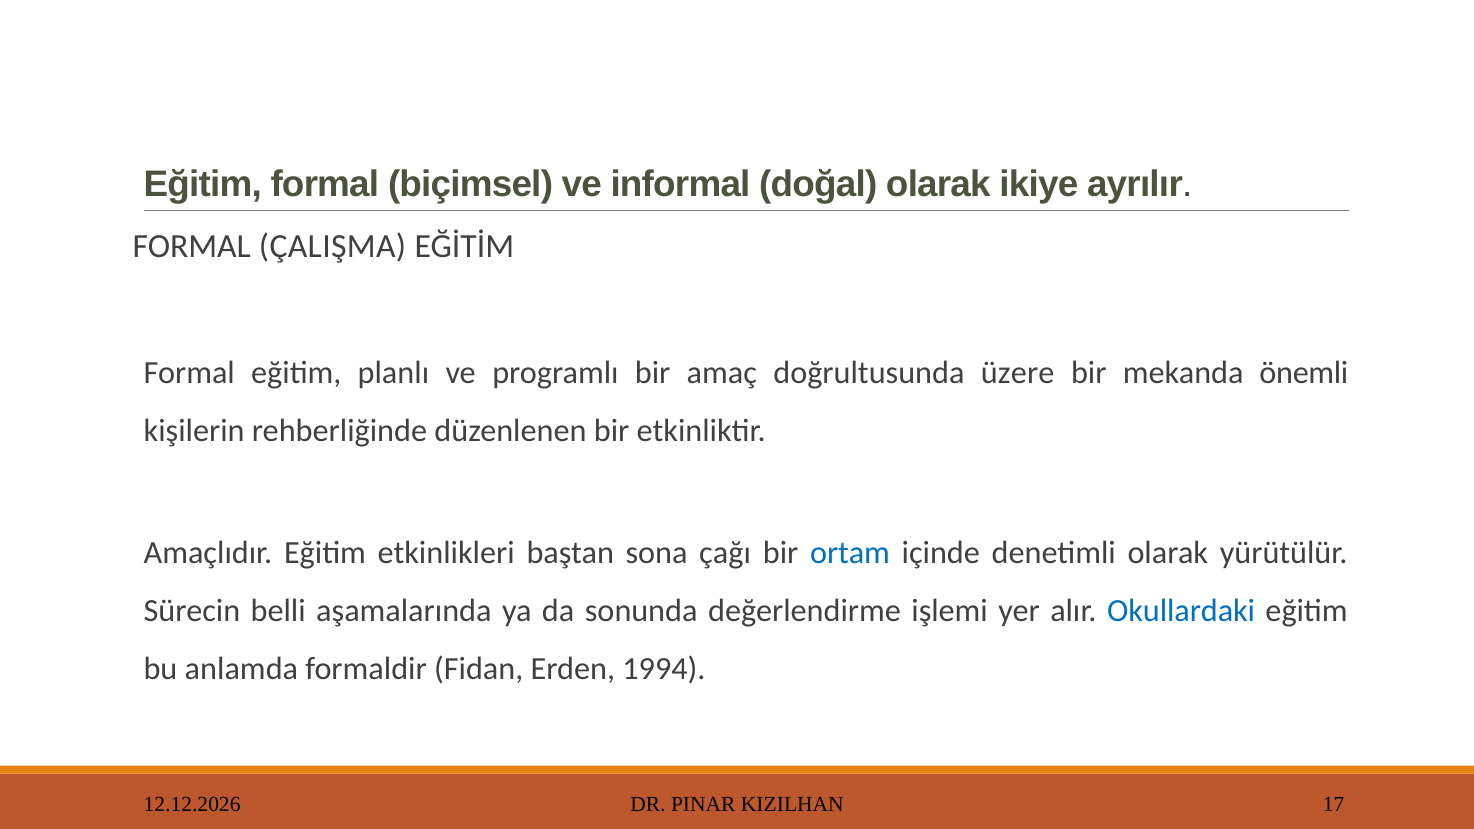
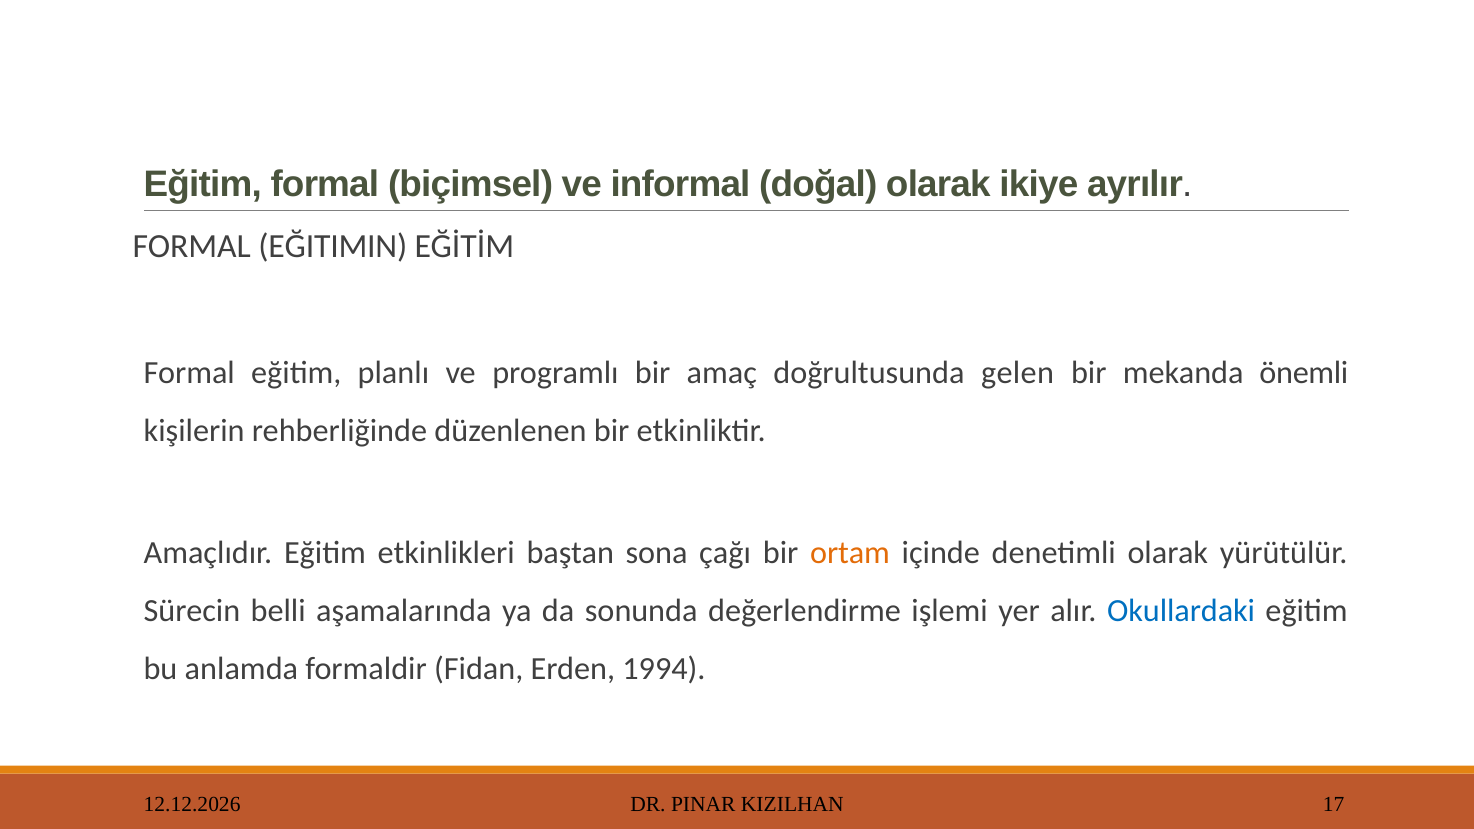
ÇALIŞMA: ÇALIŞMA -> EĞITIMIN
üzere: üzere -> gelen
ortam colour: blue -> orange
